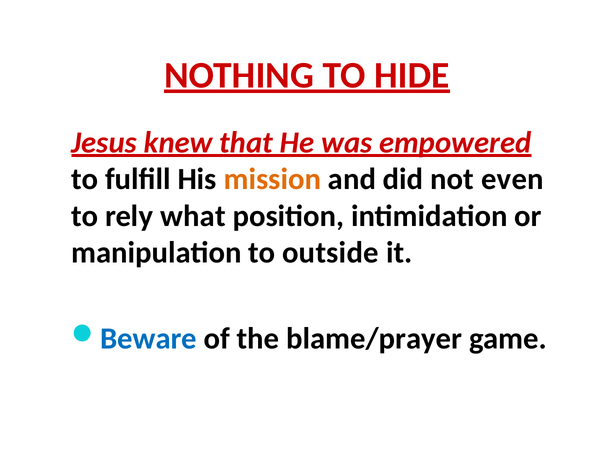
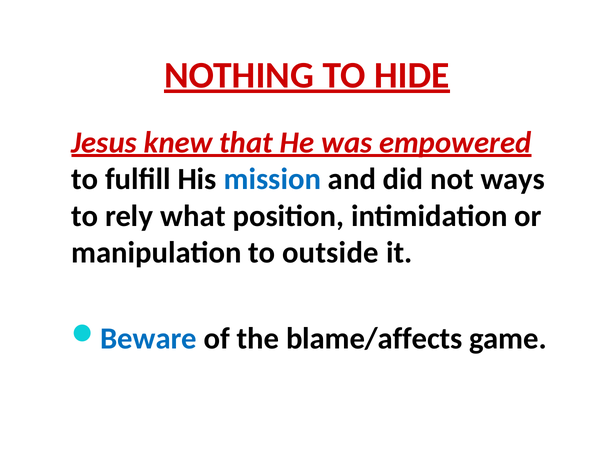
mission colour: orange -> blue
even: even -> ways
blame/prayer: blame/prayer -> blame/affects
